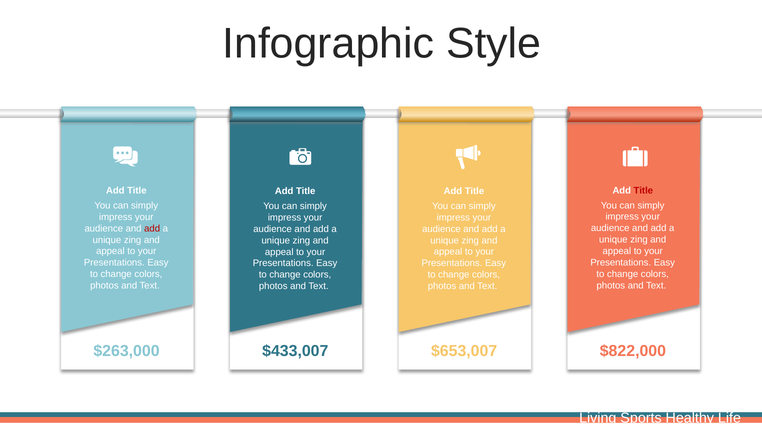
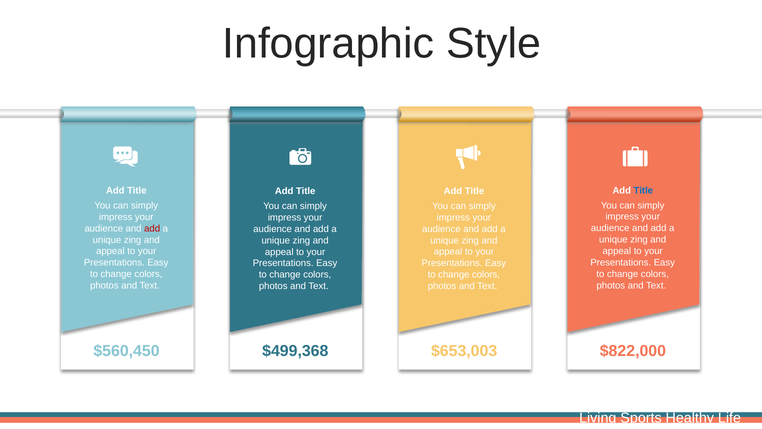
Title at (643, 190) colour: red -> blue
$263,000: $263,000 -> $560,450
$433,007: $433,007 -> $499,368
$653,007: $653,007 -> $653,003
